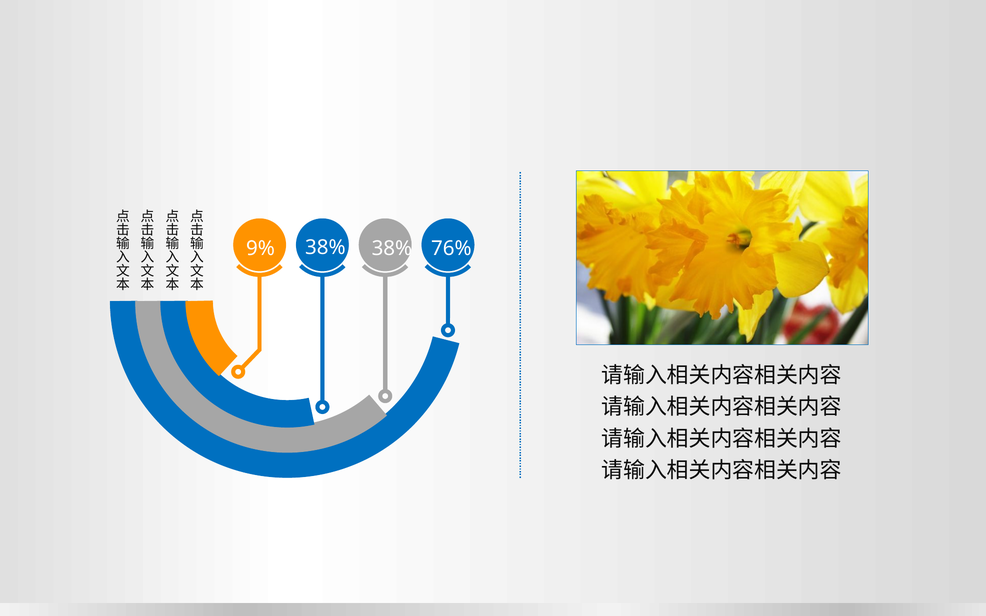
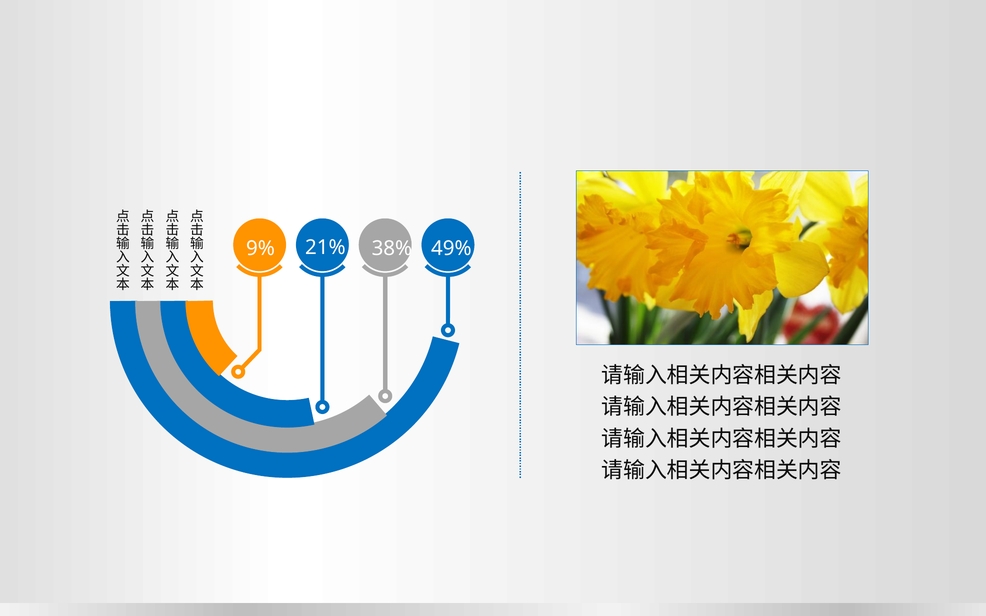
38% at (325, 248): 38% -> 21%
76%: 76% -> 49%
